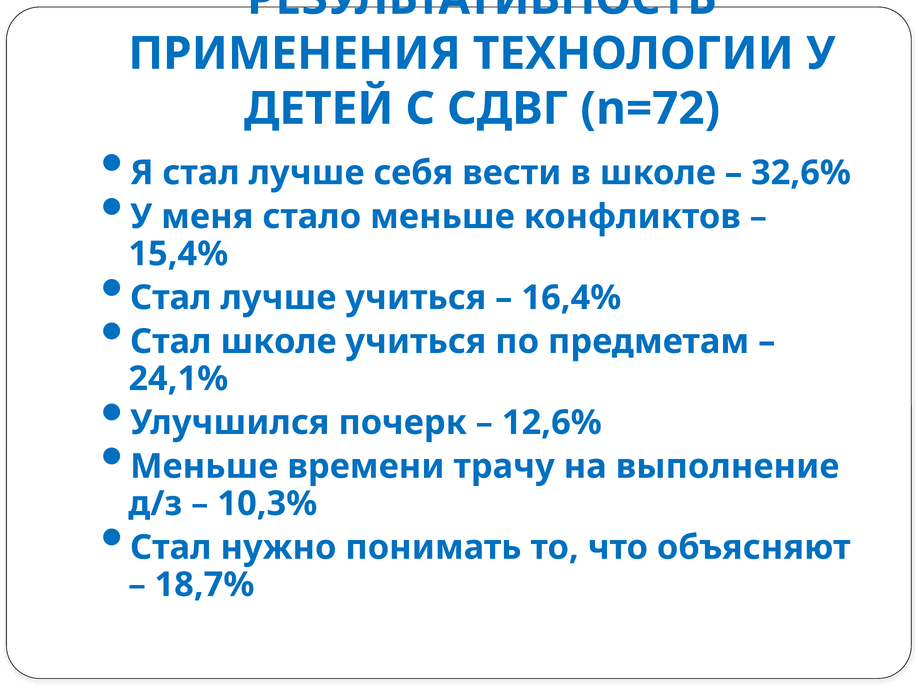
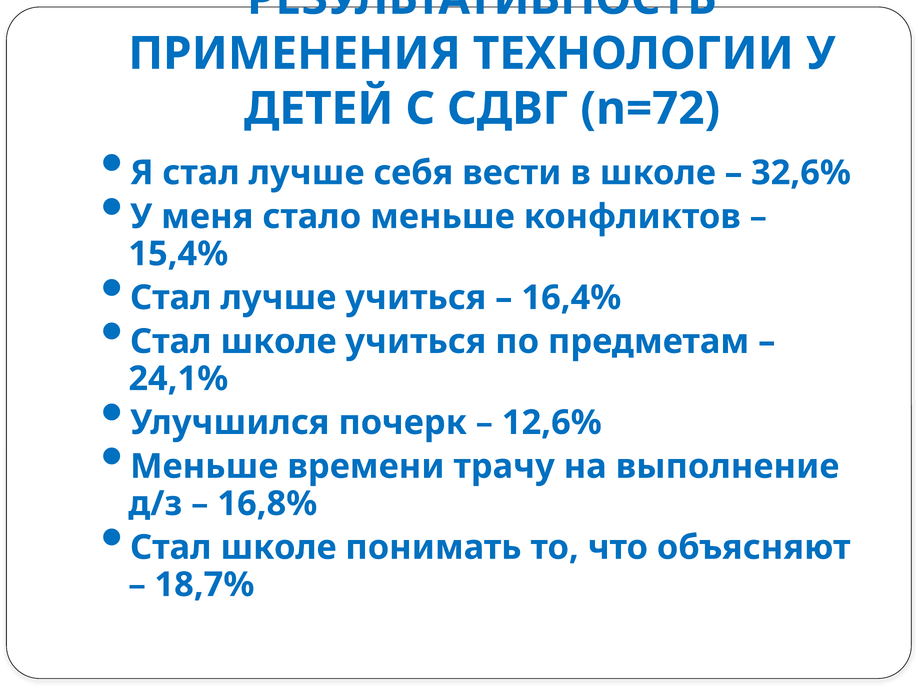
10,3%: 10,3% -> 16,8%
нужно at (278, 548): нужно -> школе
